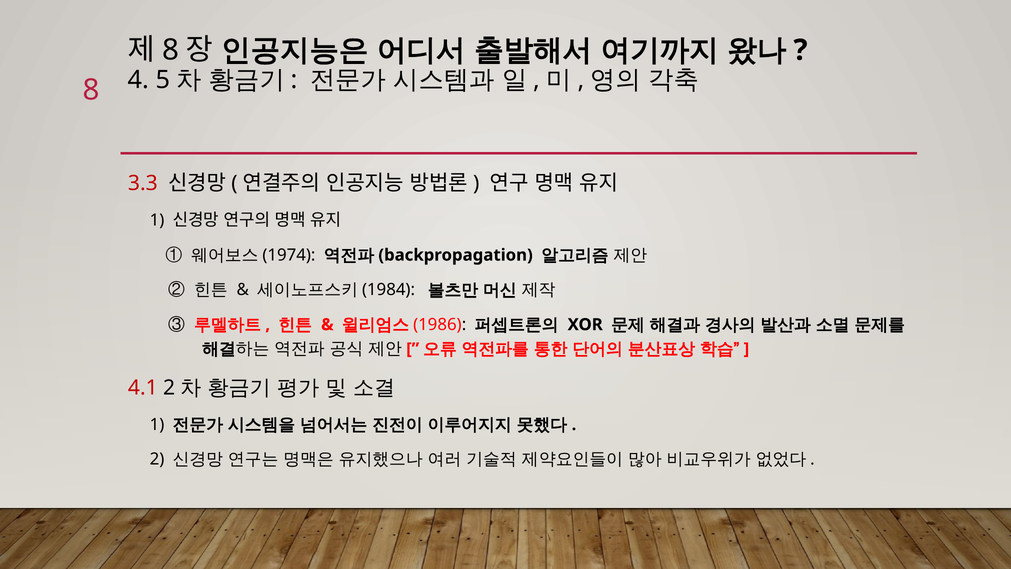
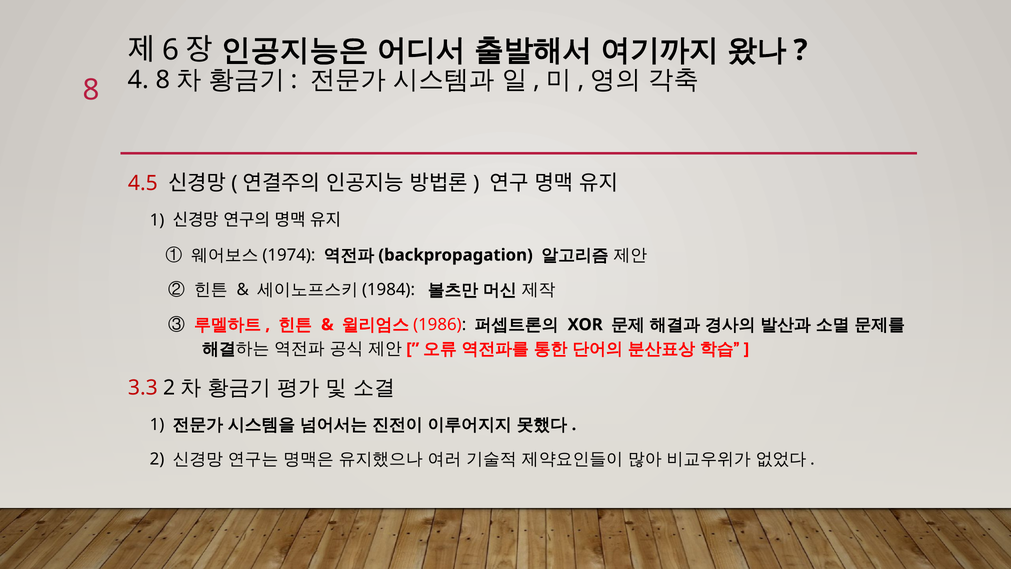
8 at (170, 50): 8 -> 6
4 5: 5 -> 8
3.3: 3.3 -> 4.5
4.1: 4.1 -> 3.3
